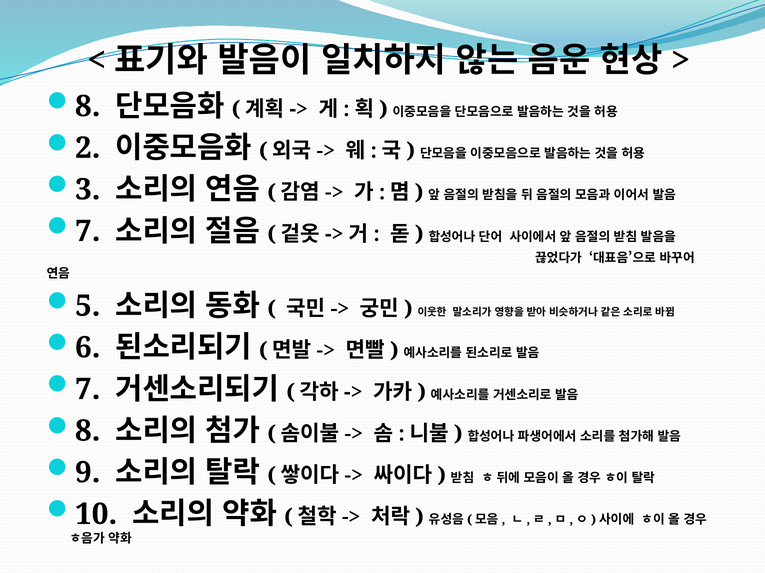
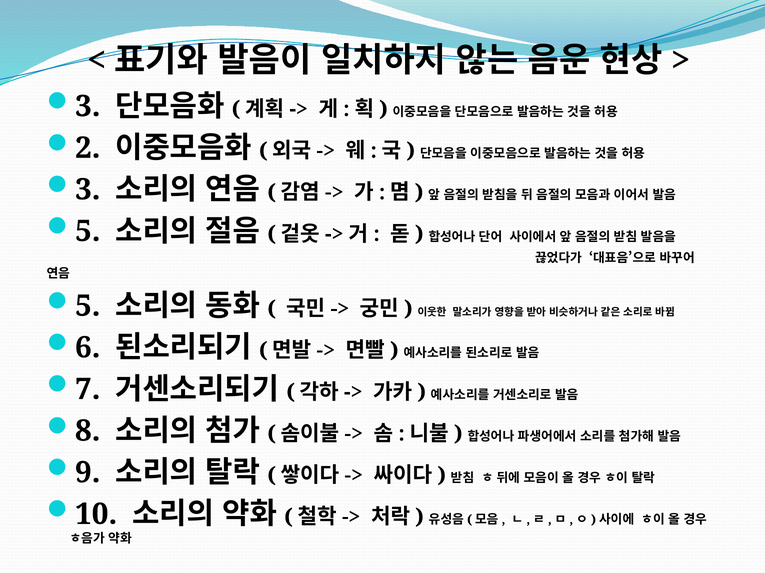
8 at (88, 106): 8 -> 3
7 at (88, 232): 7 -> 5
